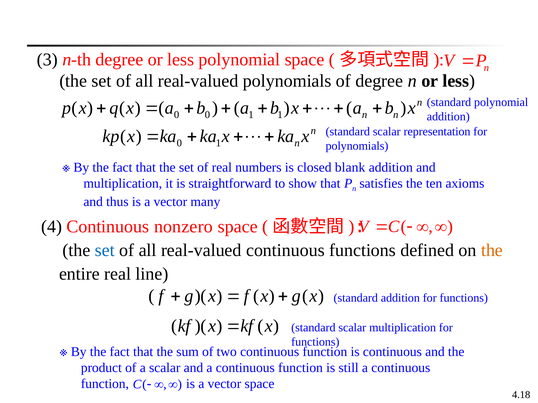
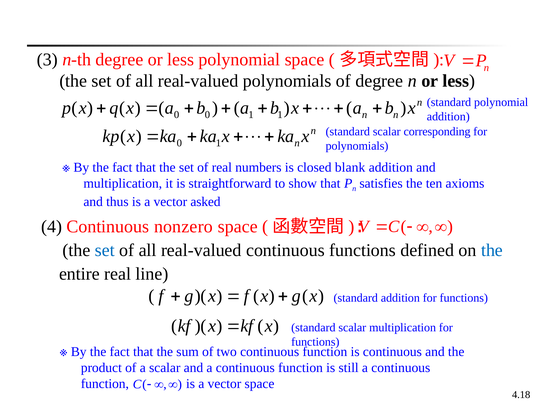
representation: representation -> corresponding
many: many -> asked
the at (492, 251) colour: orange -> blue
